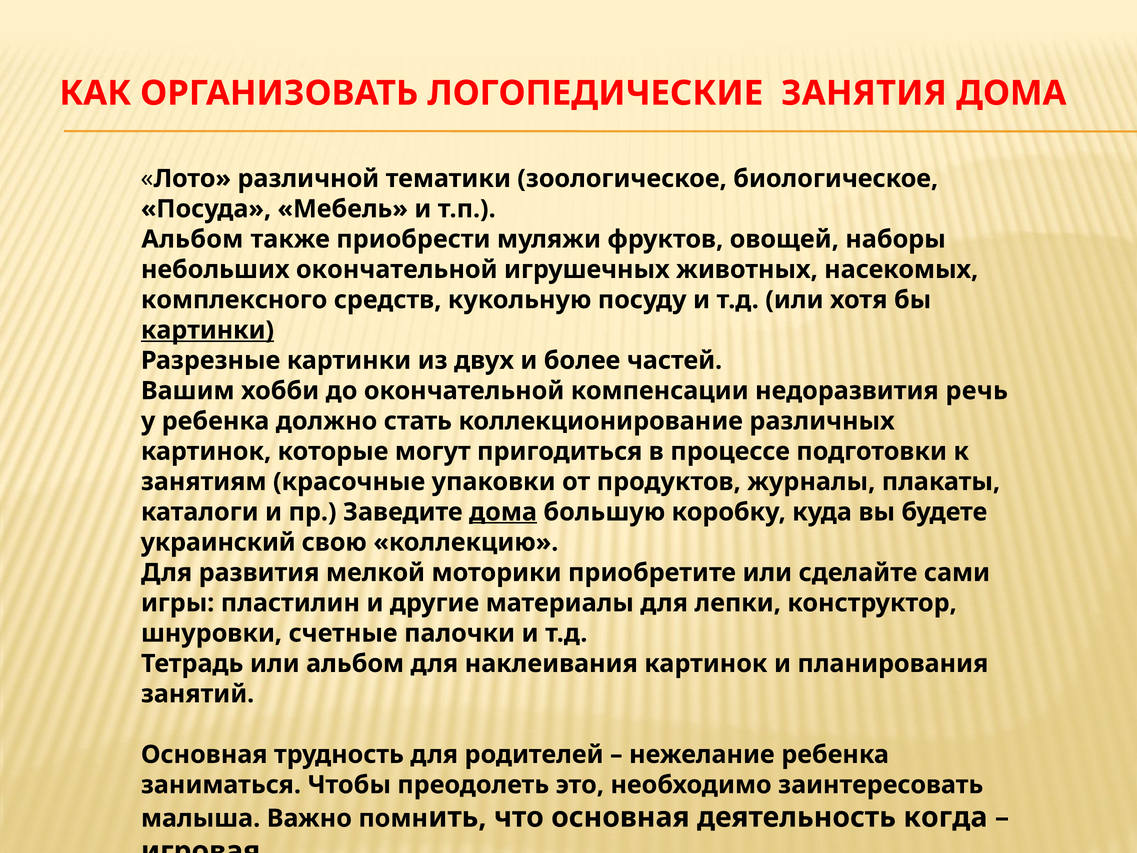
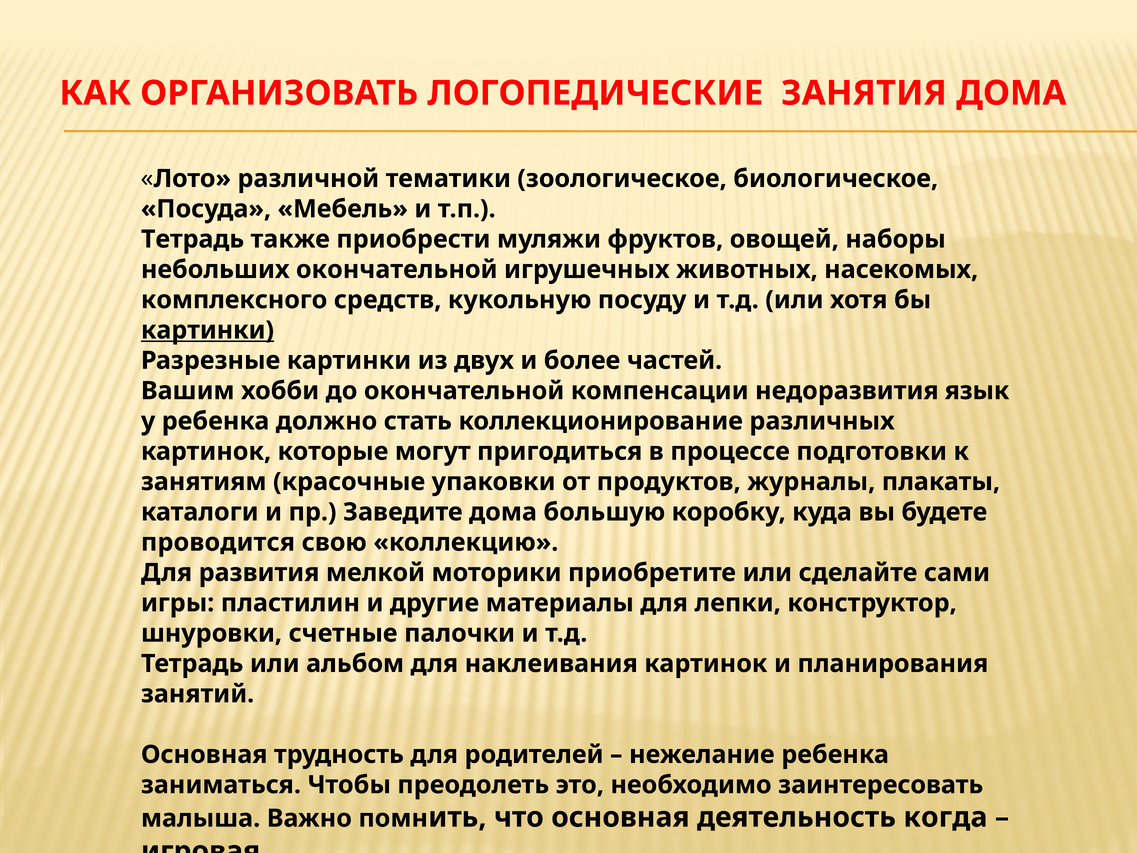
Альбом at (192, 239): Альбом -> Тетрадь
речь: речь -> язык
дома at (503, 512) underline: present -> none
украинский: украинский -> проводится
